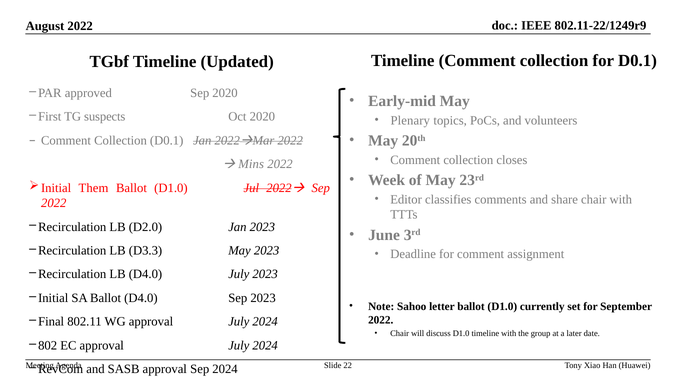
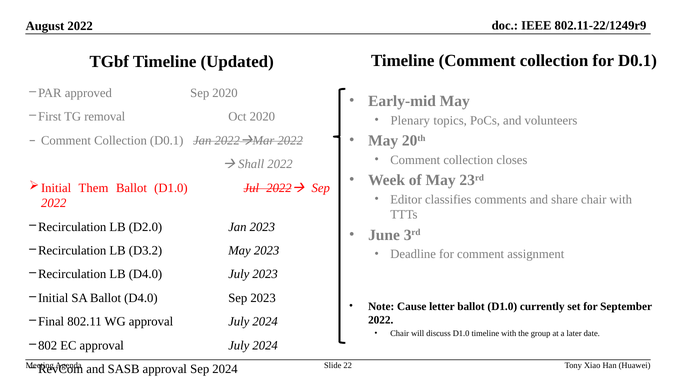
suspects: suspects -> removal
Mins: Mins -> Shall
D3.3: D3.3 -> D3.2
Sahoo: Sahoo -> Cause
